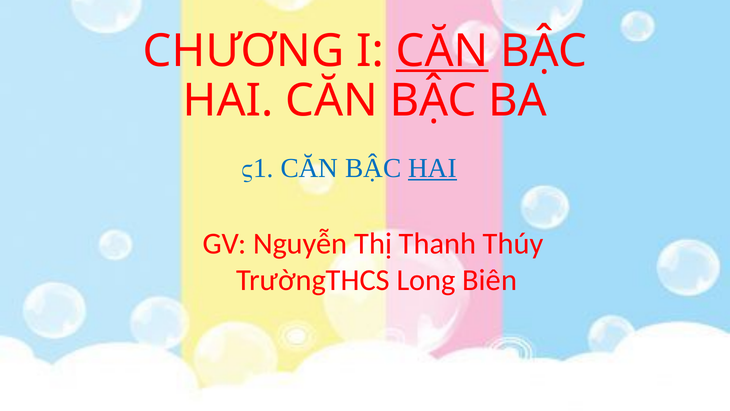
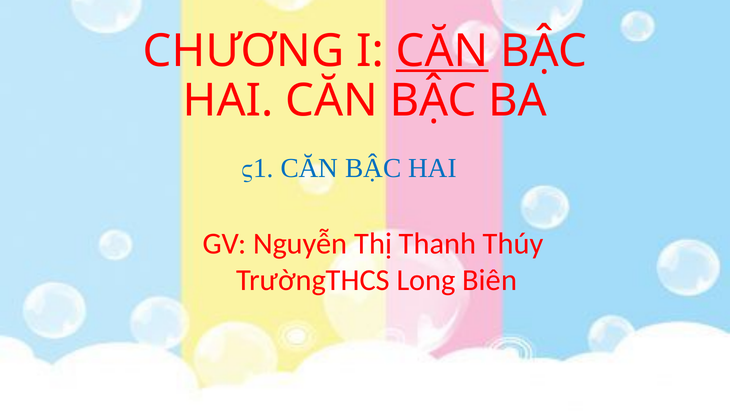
HAI at (433, 168) underline: present -> none
